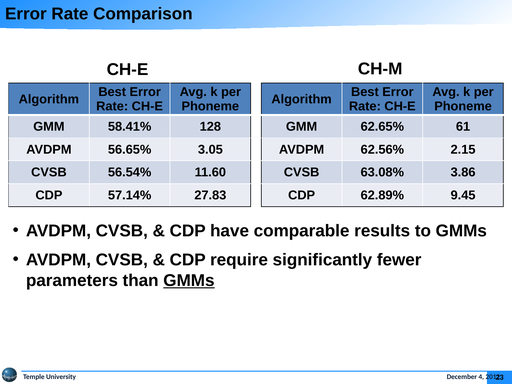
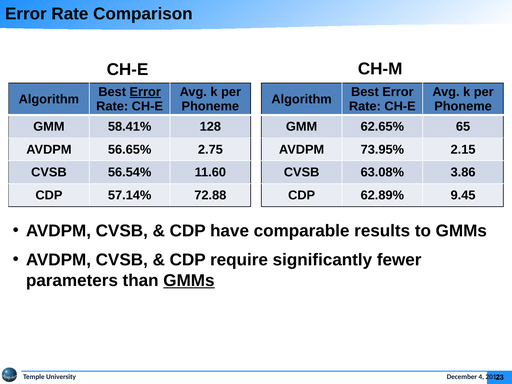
Error at (145, 92) underline: none -> present
61: 61 -> 65
3.05: 3.05 -> 2.75
62.56%: 62.56% -> 73.95%
27.83: 27.83 -> 72.88
